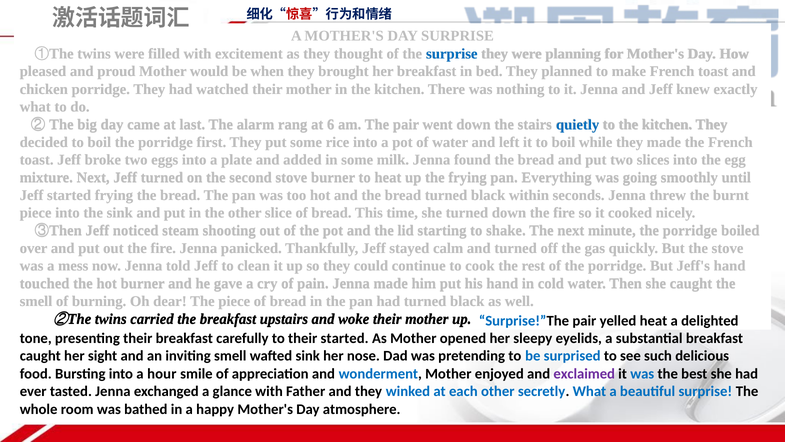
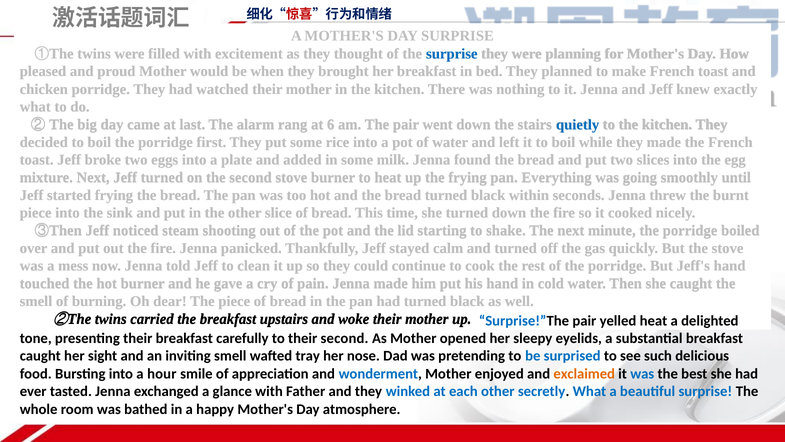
their started: started -> second
wafted sink: sink -> tray
exclaimed colour: purple -> orange
